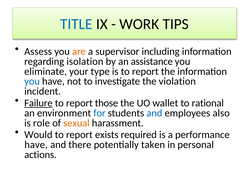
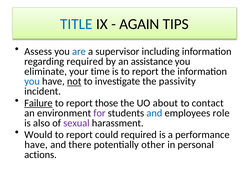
WORK: WORK -> AGAIN
are colour: orange -> blue
regarding isolation: isolation -> required
type: type -> time
not underline: none -> present
violation: violation -> passivity
wallet: wallet -> about
rational: rational -> contact
for colour: blue -> purple
also: also -> role
role: role -> also
sexual colour: orange -> purple
exists: exists -> could
taken: taken -> other
